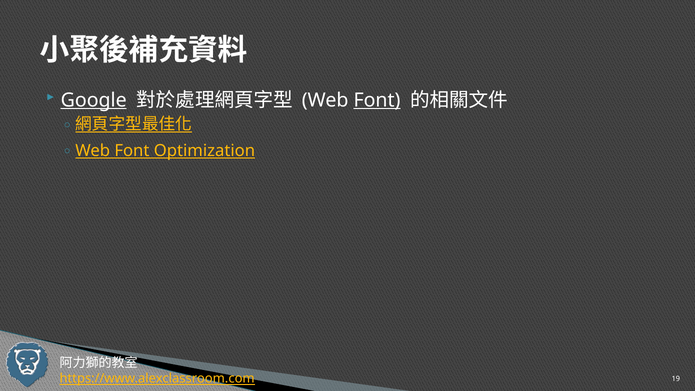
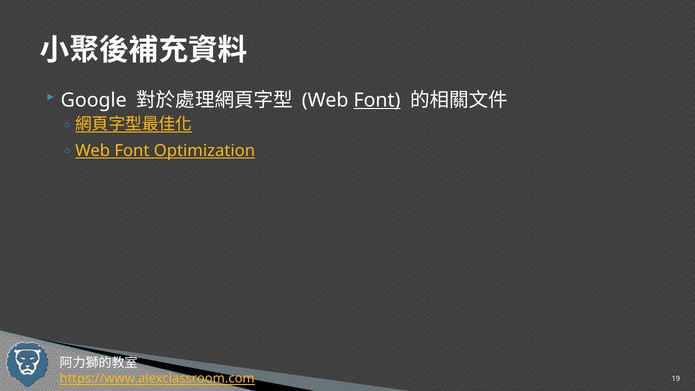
Google underline: present -> none
